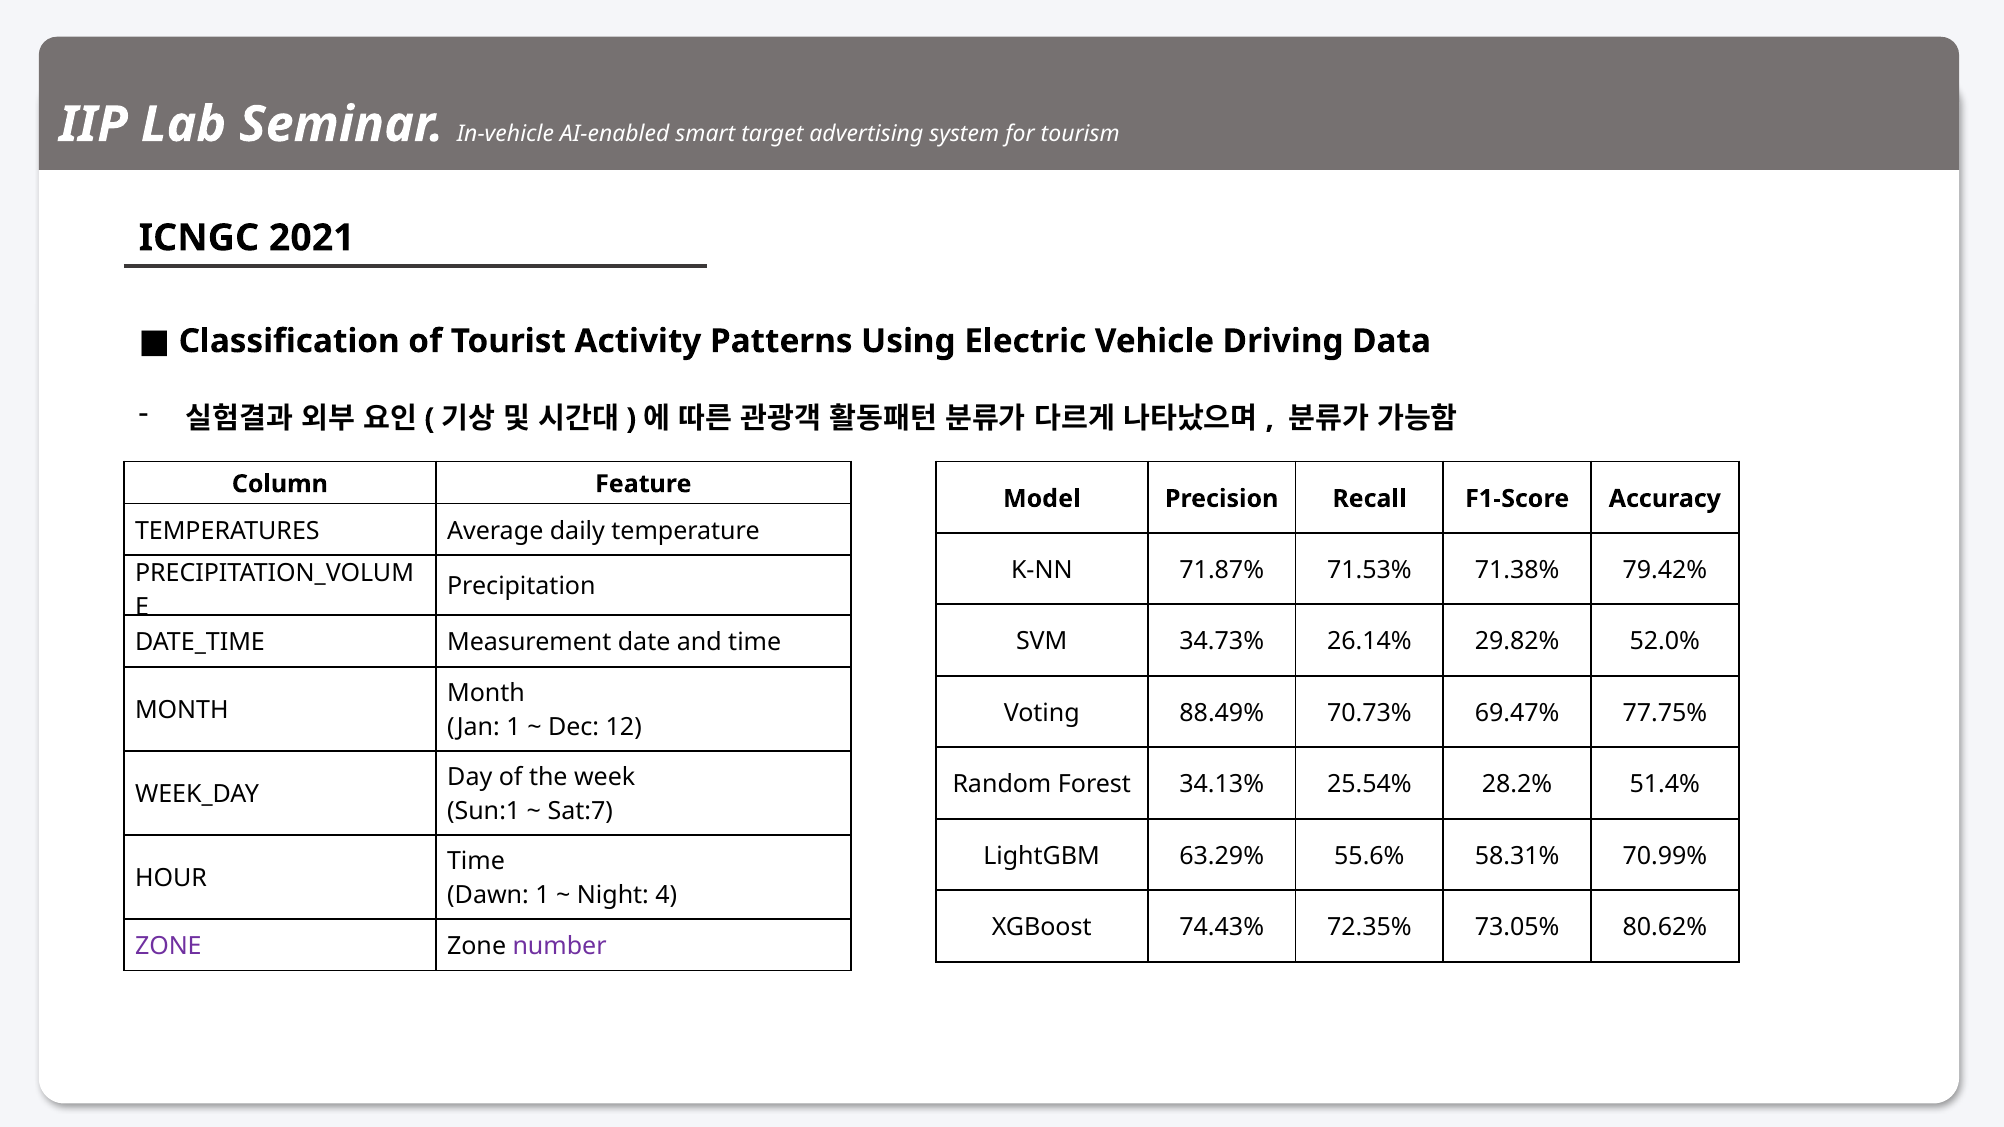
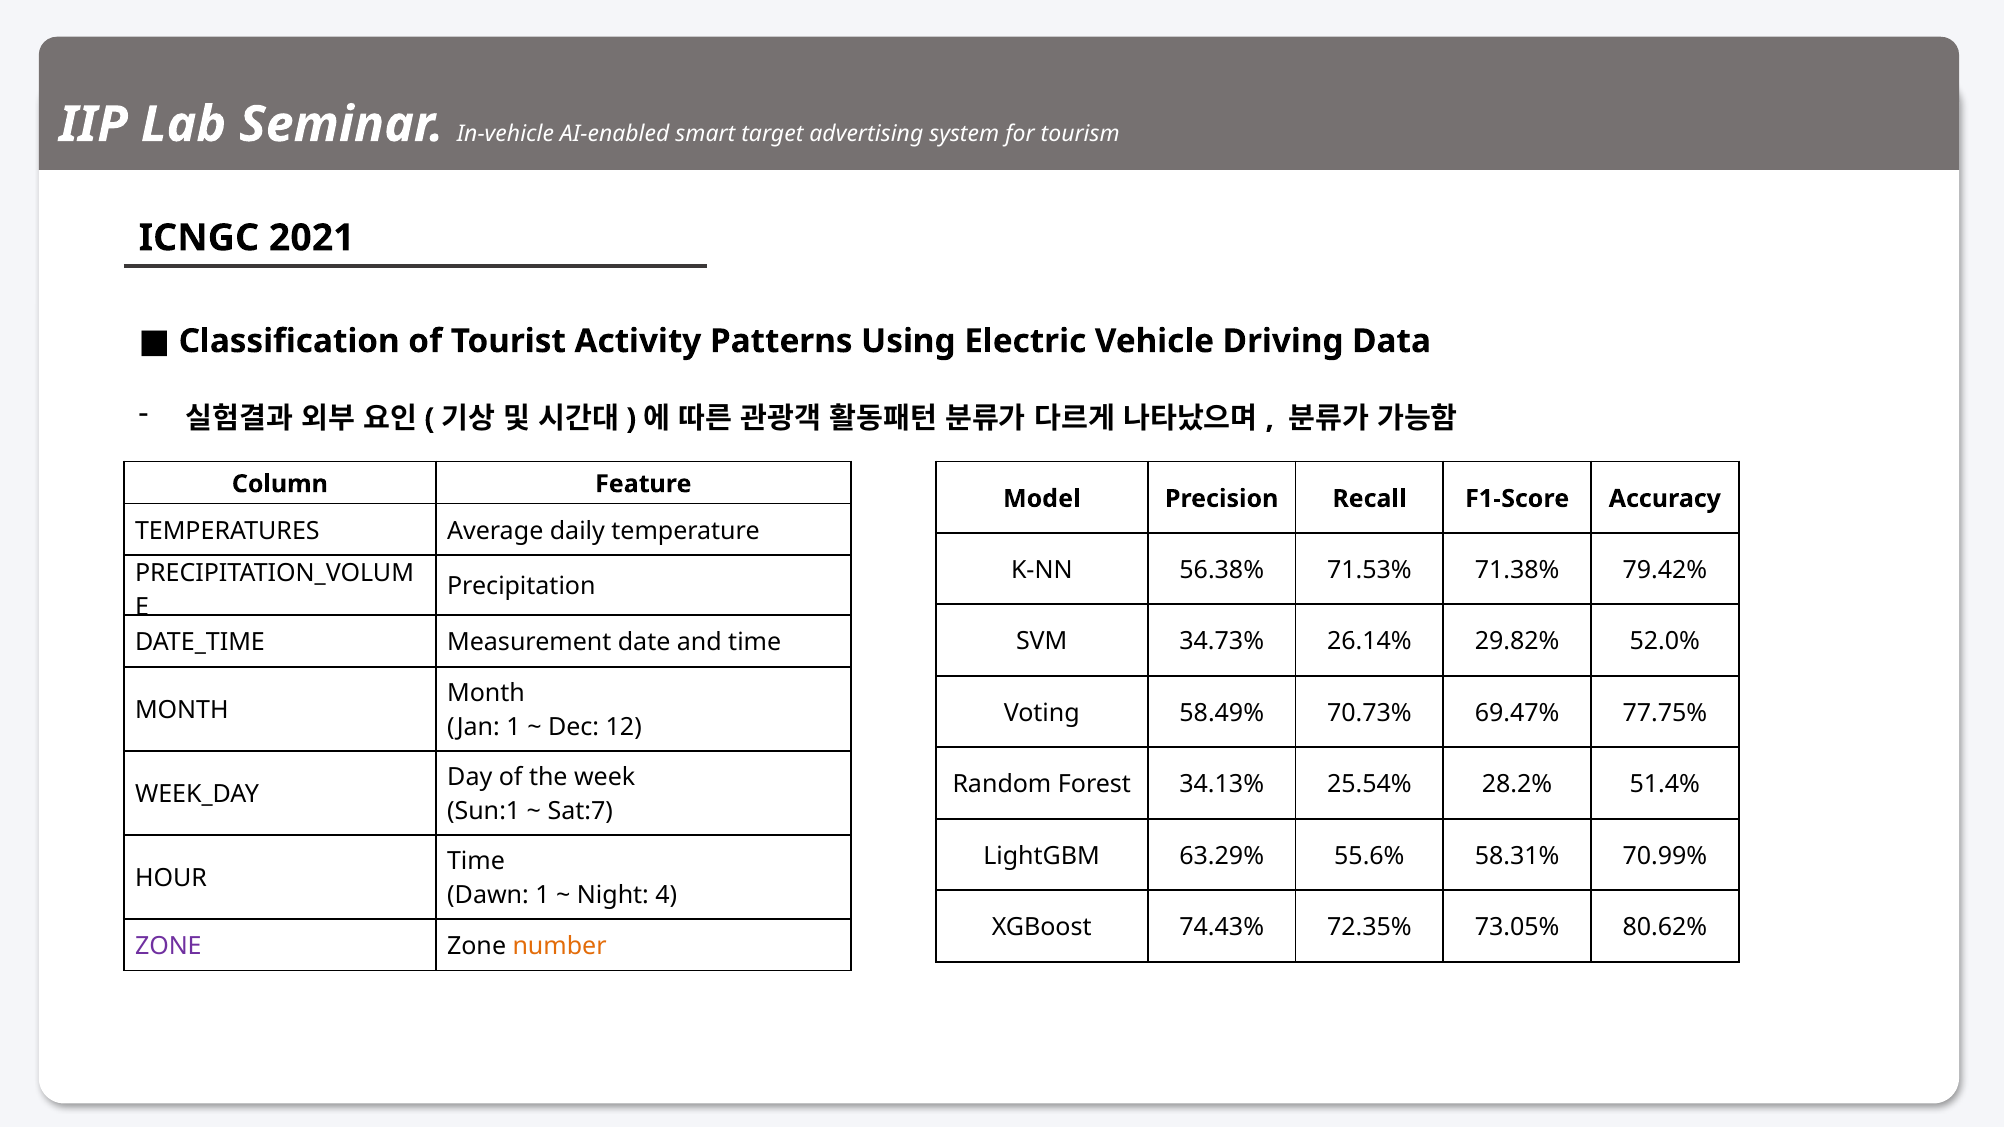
71.87%: 71.87% -> 56.38%
88.49%: 88.49% -> 58.49%
number colour: purple -> orange
